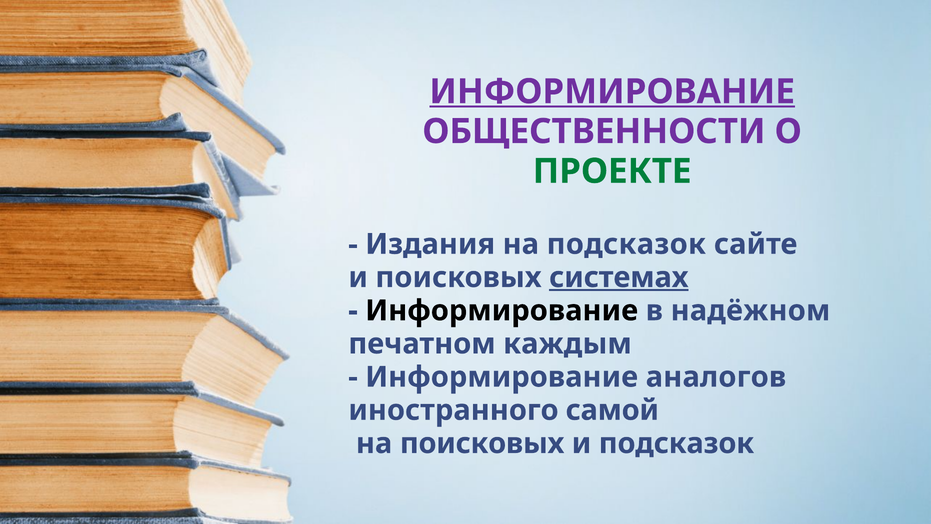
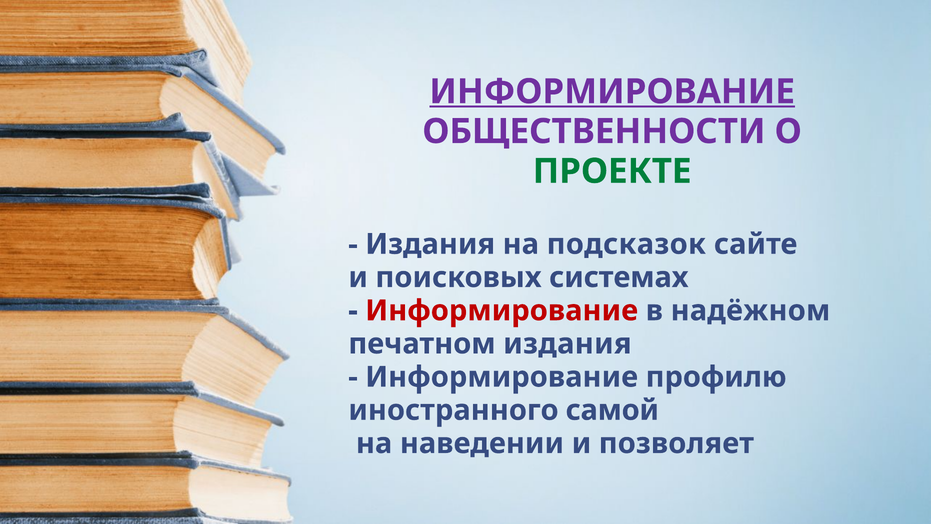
системах underline: present -> none
Информирование at (502, 311) colour: black -> red
печатном каждым: каждым -> издания
аналогов: аналогов -> профилю
на поисковых: поисковых -> наведении
и подсказок: подсказок -> позволяет
